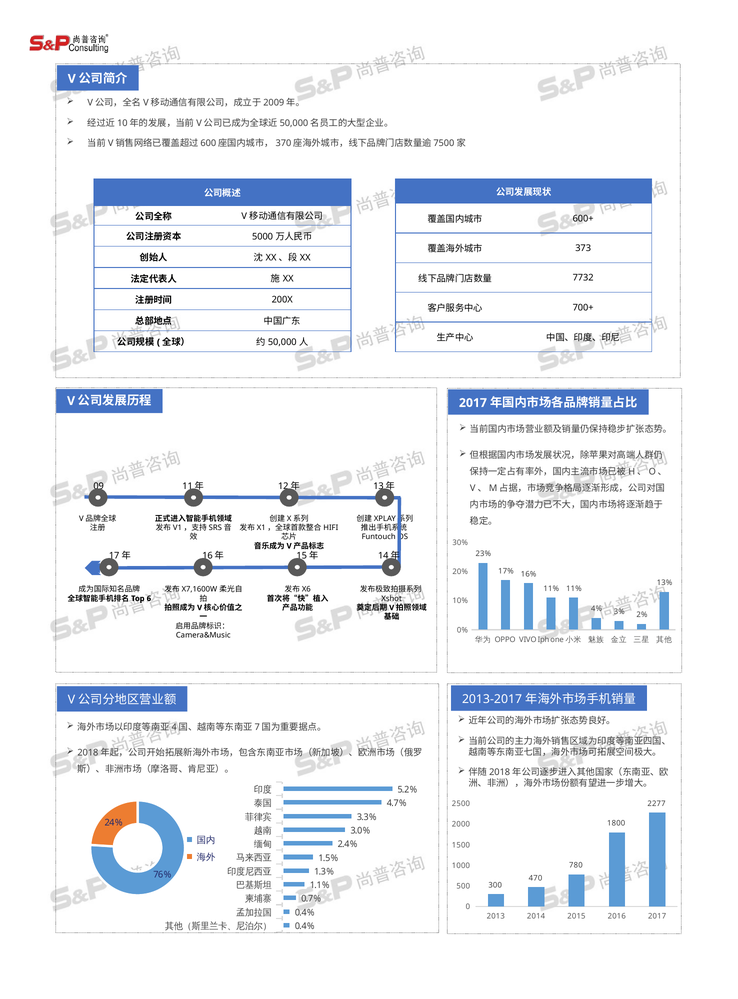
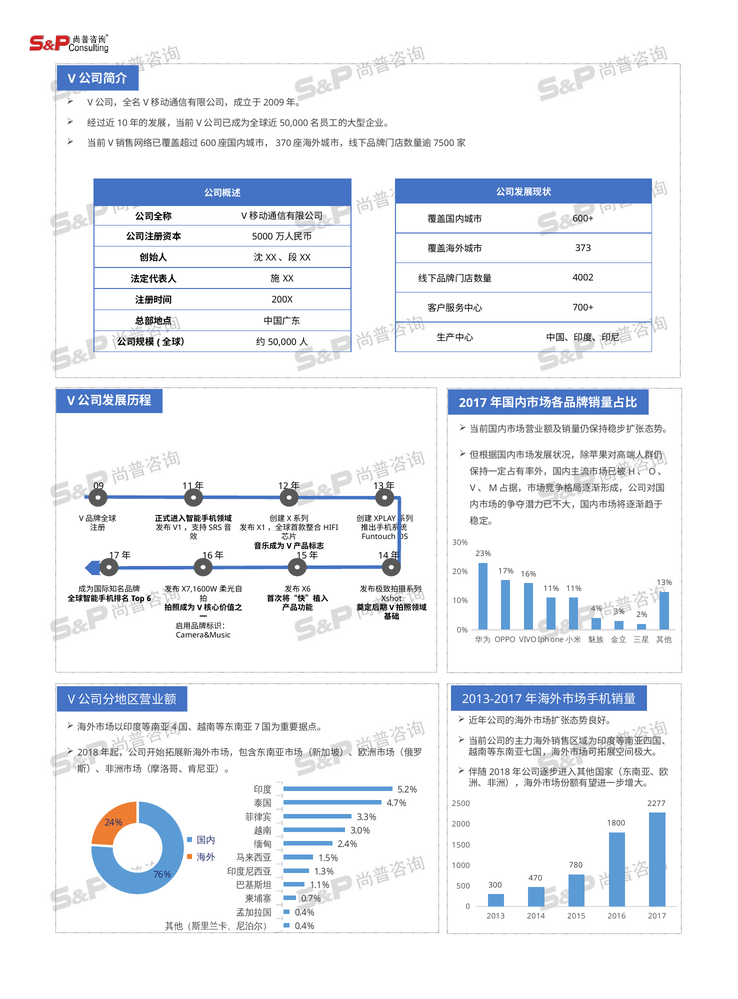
7732: 7732 -> 4002
